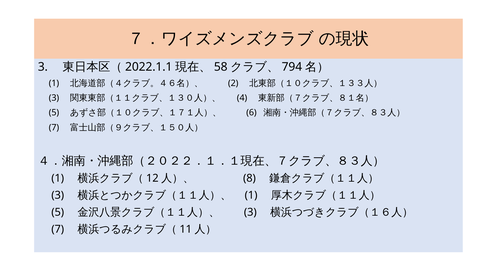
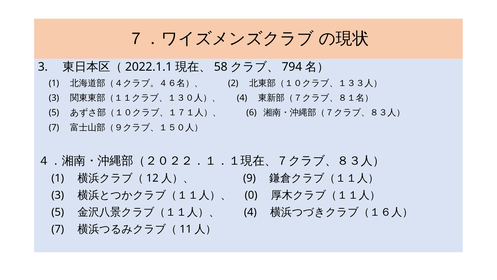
8: 8 -> 9
1 at (251, 195): 1 -> 0
3 at (250, 212): 3 -> 4
